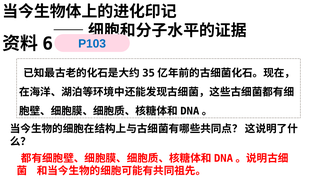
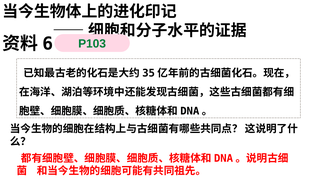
P103 colour: blue -> green
